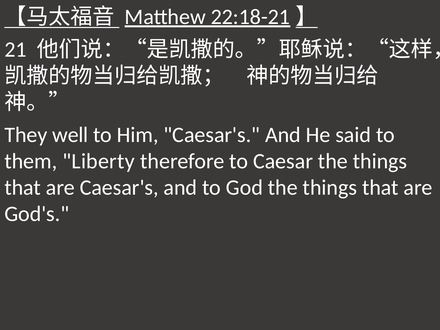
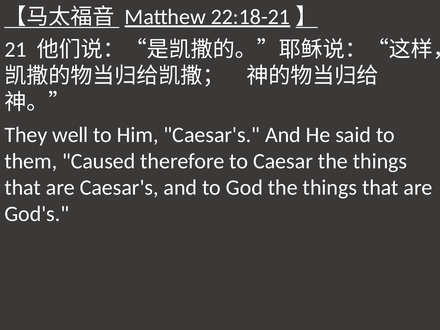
Liberty: Liberty -> Caused
